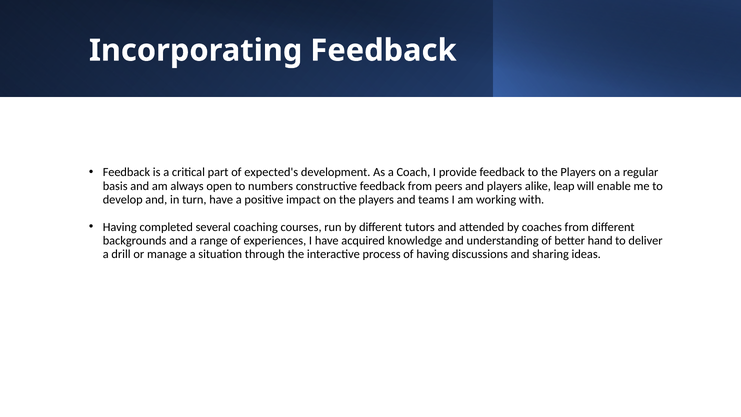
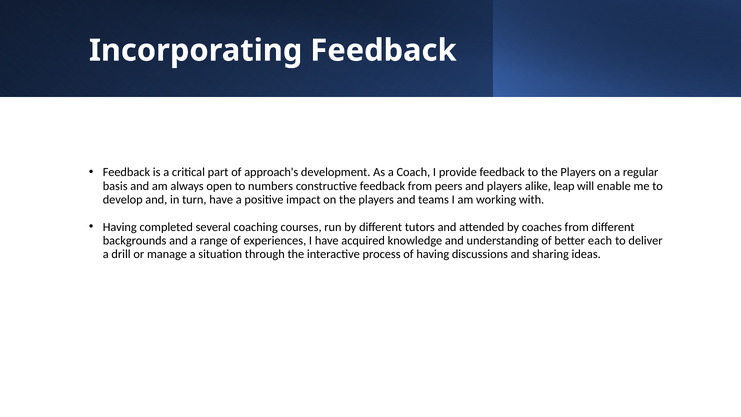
expected's: expected's -> approach's
hand: hand -> each
